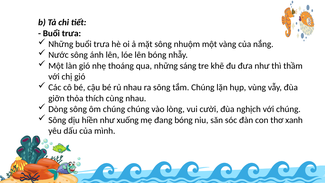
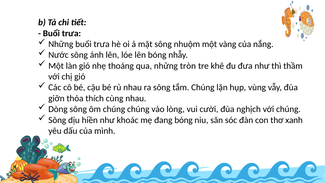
sáng: sáng -> tròn
xuống: xuống -> khoác
